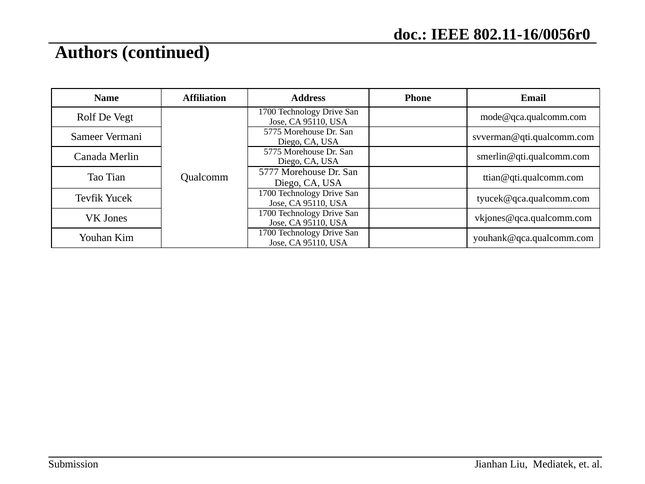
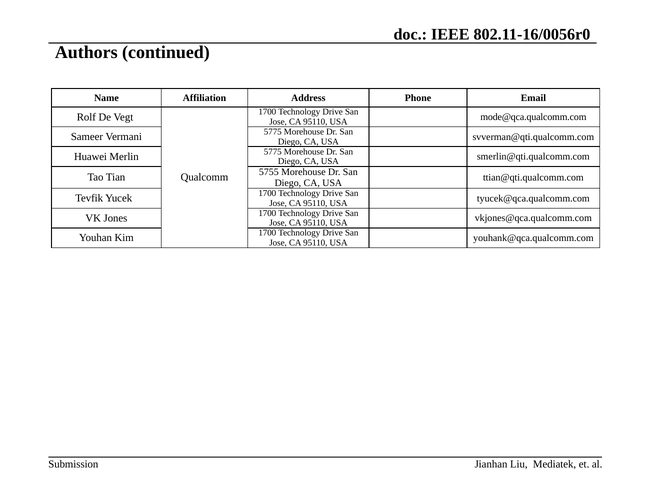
Canada: Canada -> Huawei
5777: 5777 -> 5755
